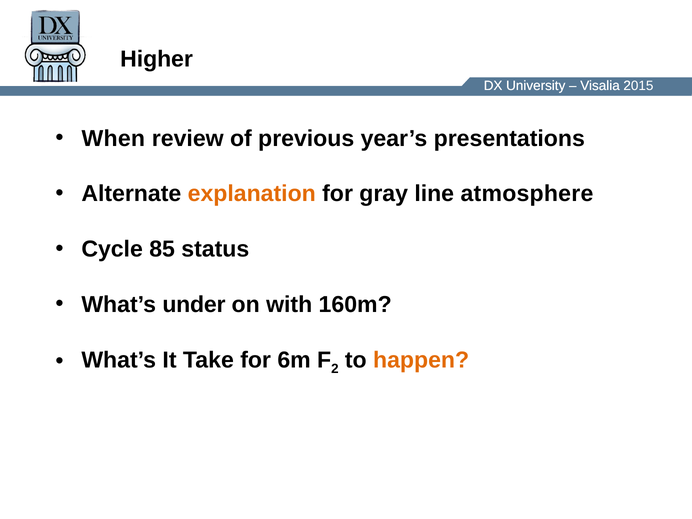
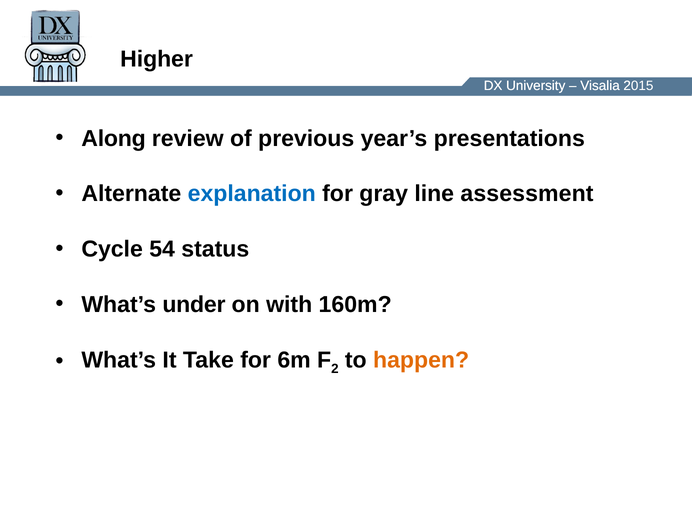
When: When -> Along
explanation colour: orange -> blue
atmosphere: atmosphere -> assessment
85: 85 -> 54
